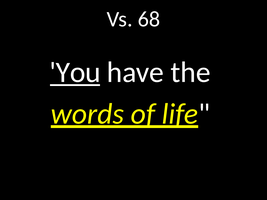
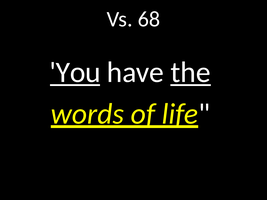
the underline: none -> present
